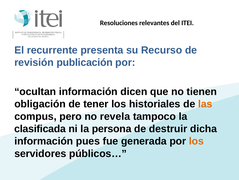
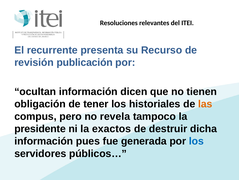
clasificada: clasificada -> presidente
persona: persona -> exactos
los at (196, 141) colour: orange -> blue
